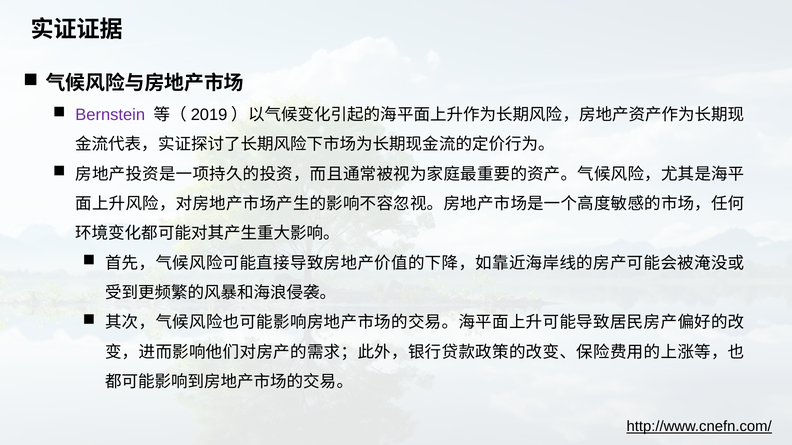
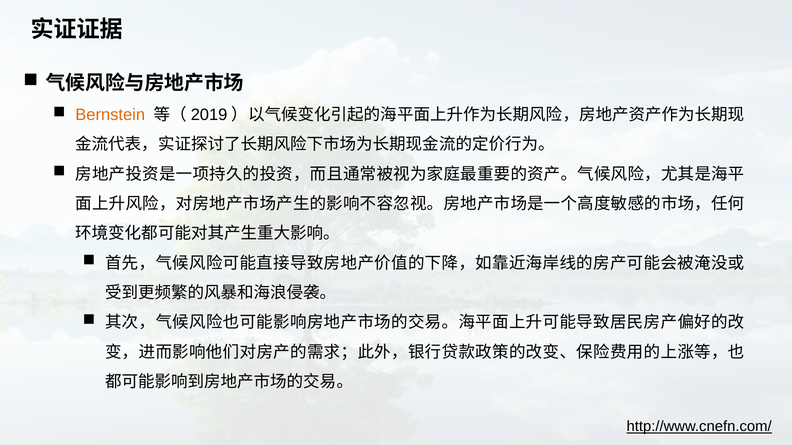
Bernstein colour: purple -> orange
